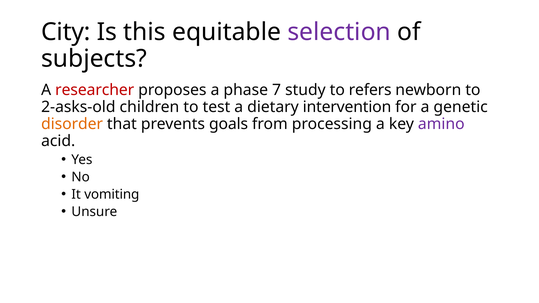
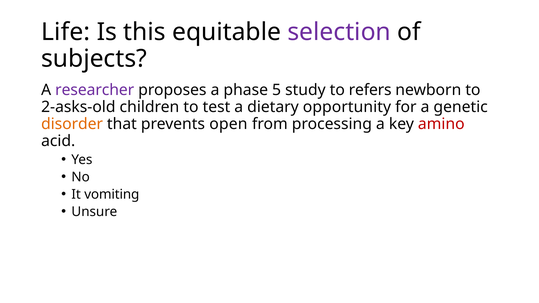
City: City -> Life
researcher colour: red -> purple
7: 7 -> 5
intervention: intervention -> opportunity
goals: goals -> open
amino colour: purple -> red
